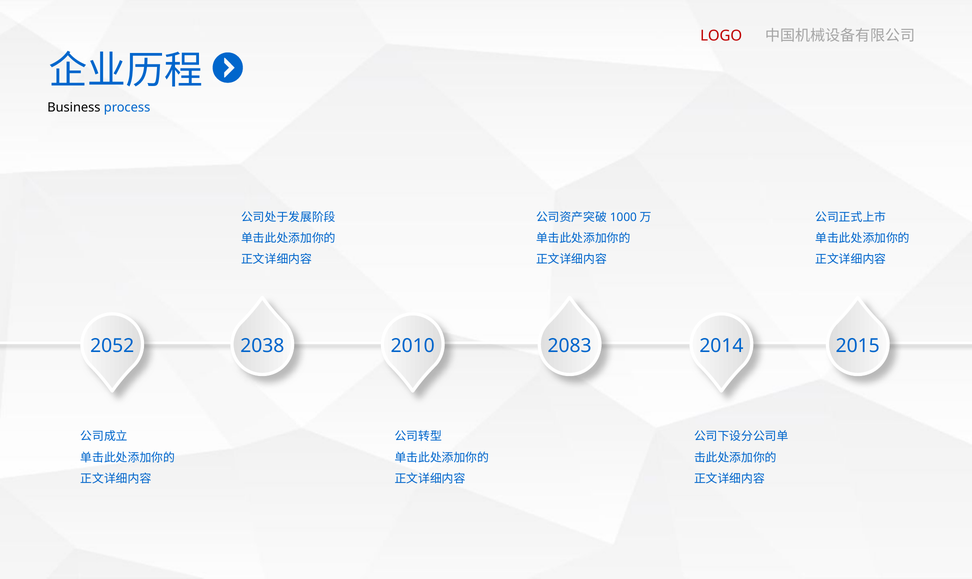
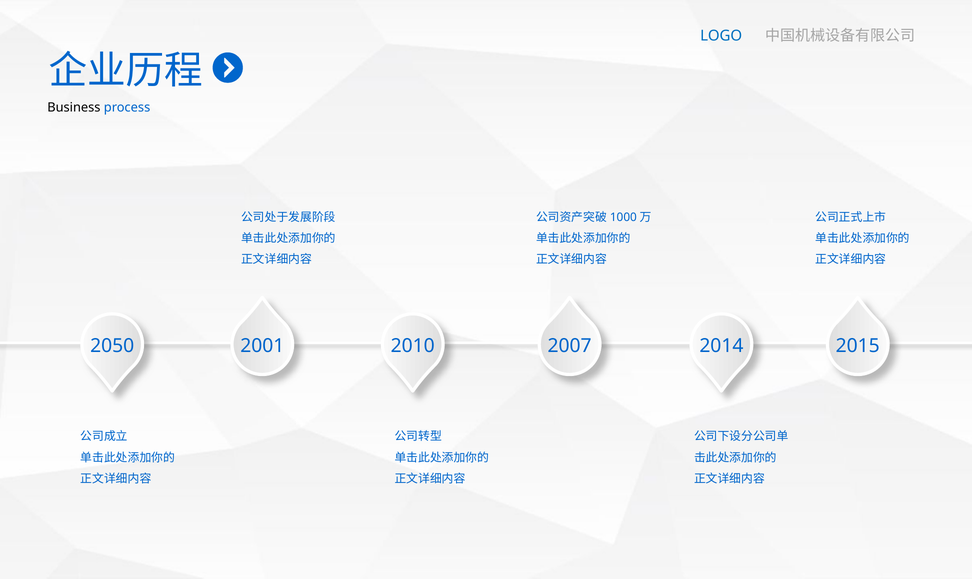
LOGO colour: red -> blue
2052: 2052 -> 2050
2038: 2038 -> 2001
2083: 2083 -> 2007
